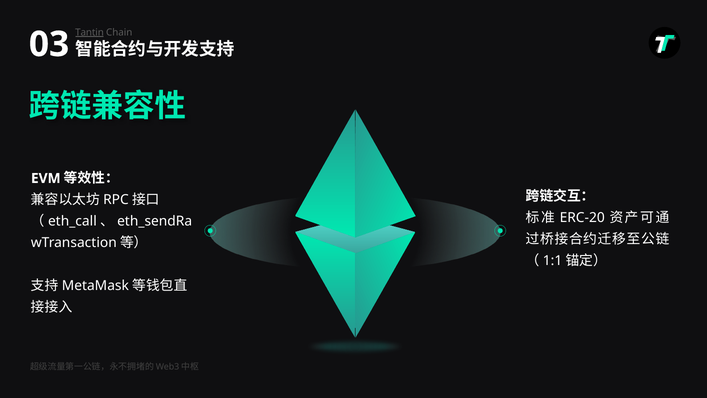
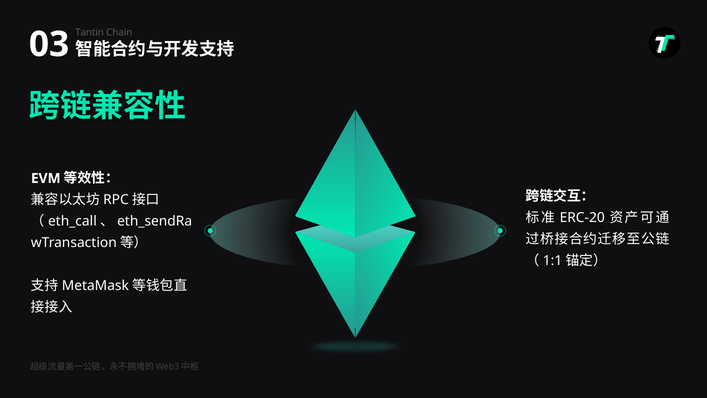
Tantin underline: present -> none
